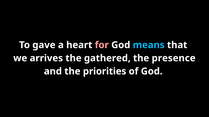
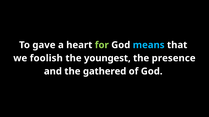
for colour: pink -> light green
arrives: arrives -> foolish
gathered: gathered -> youngest
priorities: priorities -> gathered
